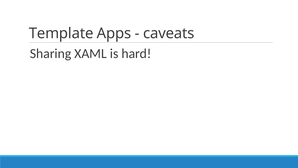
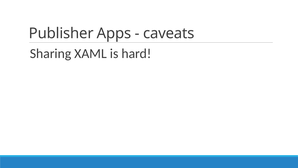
Template: Template -> Publisher
